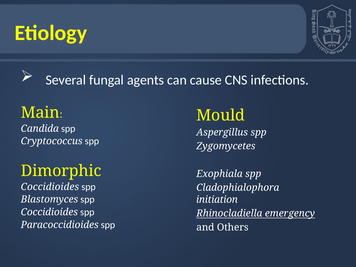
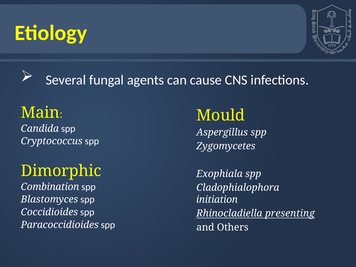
Coccidioides at (50, 187): Coccidioides -> Combination
emergency: emergency -> presenting
